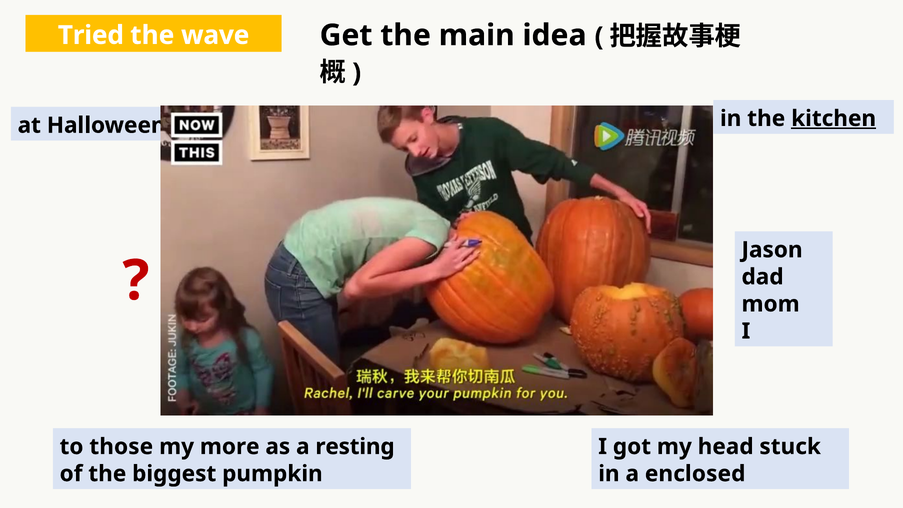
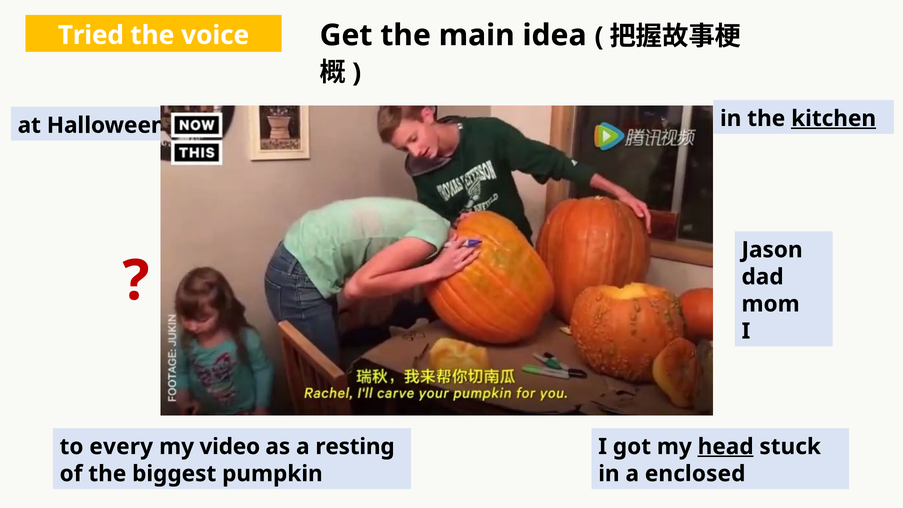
wave: wave -> voice
those: those -> every
more: more -> video
head underline: none -> present
